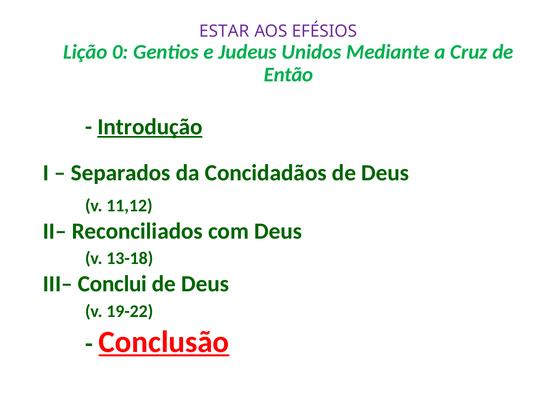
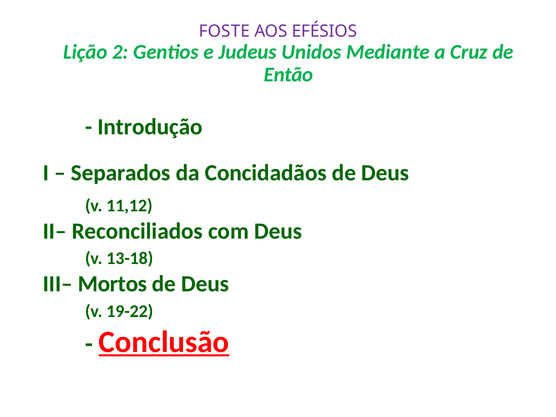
ESTAR: ESTAR -> FOSTE
0: 0 -> 2
Introdução underline: present -> none
Conclui: Conclui -> Mortos
